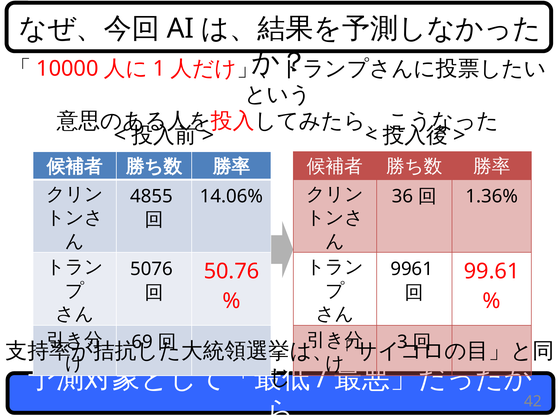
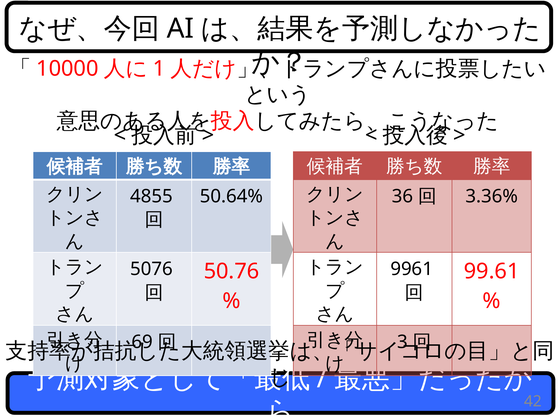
14.06%: 14.06% -> 50.64%
1.36%: 1.36% -> 3.36%
